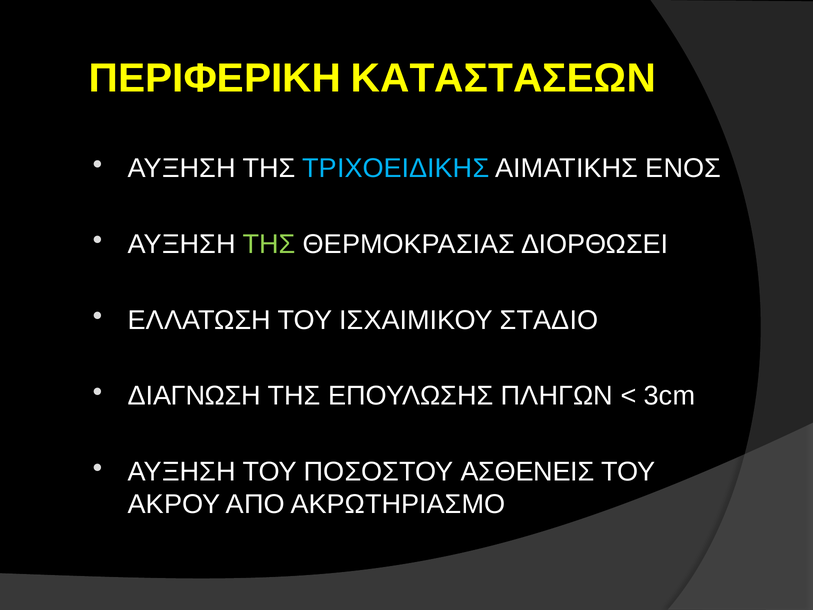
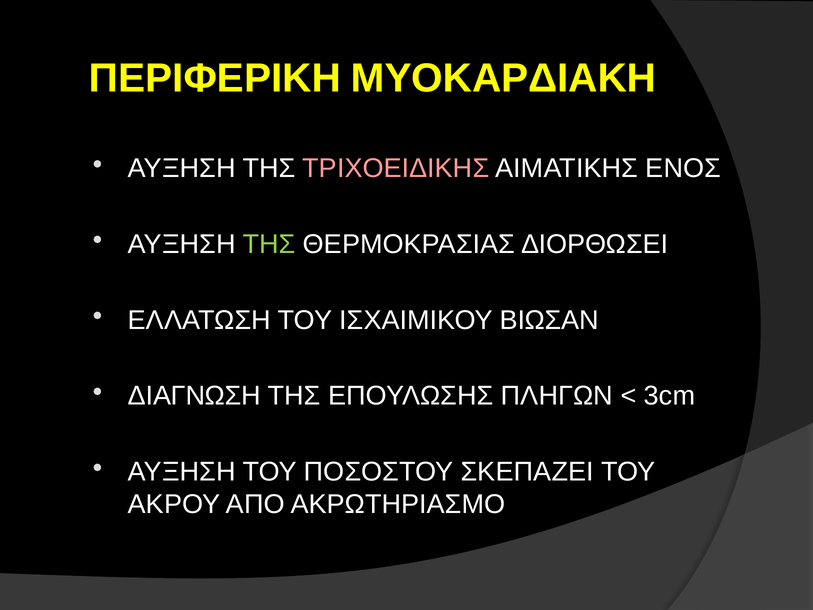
ΚΑΤΑΣΤΑΣΕΩΝ: ΚΑΤΑΣΤΑΣΕΩΝ -> ΜΥΟΚΑΡΔΙΑΚΗ
ΤΡΙΧΟΕΙΔΙΚΗΣ colour: light blue -> pink
ΣΤΑΔΙΟ: ΣΤΑΔΙΟ -> ΒΙΩΣΑΝ
ΑΣΘΕΝΕΙΣ: ΑΣΘΕΝΕΙΣ -> ΣΚΕΠΑΖΕΙ
